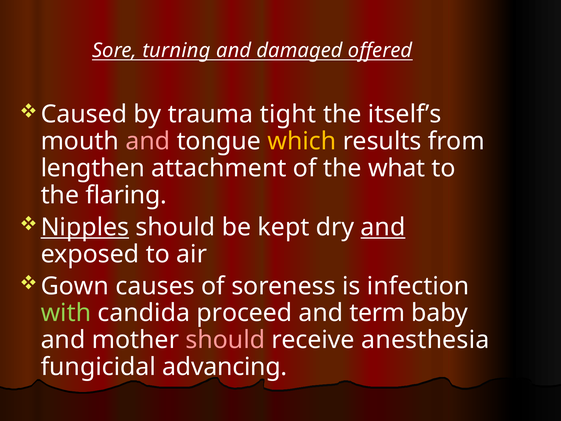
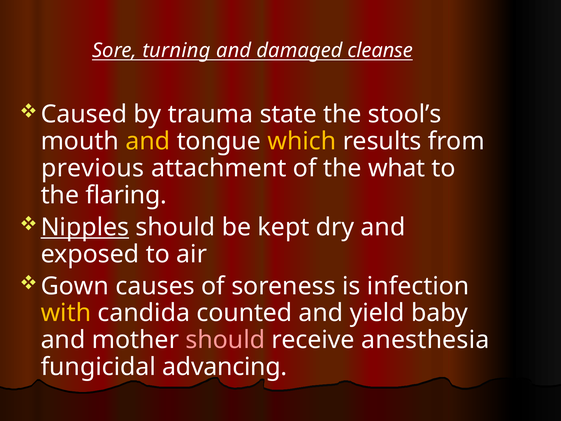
offered: offered -> cleanse
tight: tight -> state
itself’s: itself’s -> stool’s
and at (148, 141) colour: pink -> yellow
lengthen: lengthen -> previous
and at (383, 227) underline: present -> none
with colour: light green -> yellow
proceed: proceed -> counted
term: term -> yield
